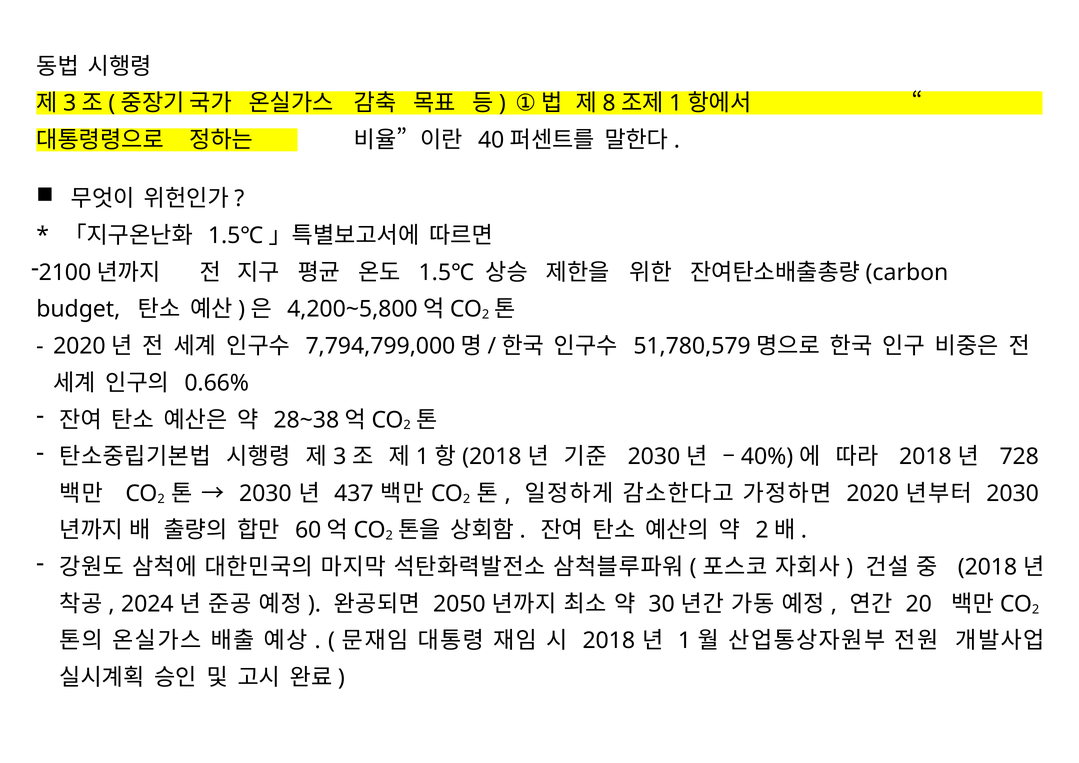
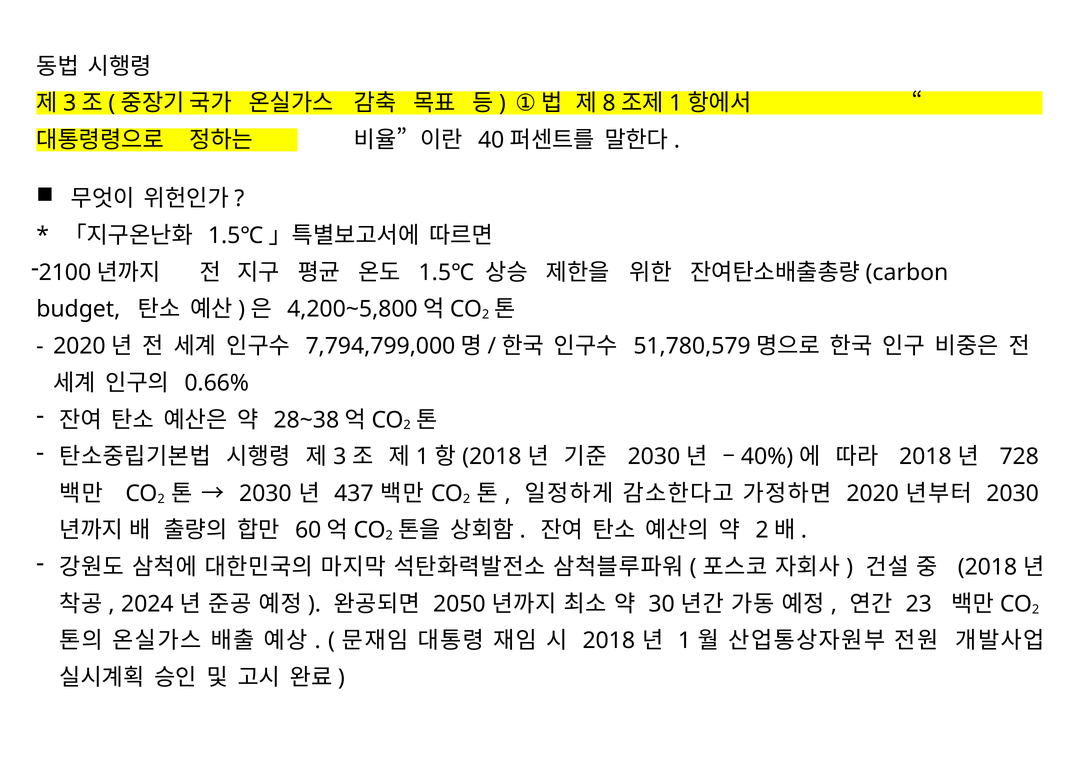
20: 20 -> 23
